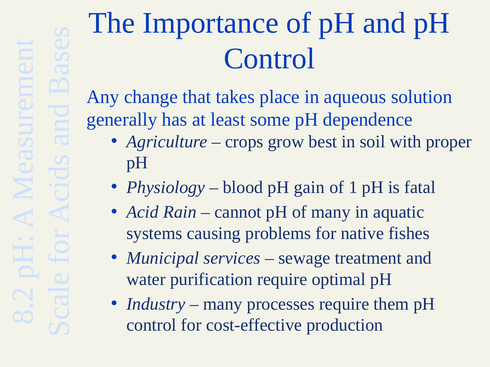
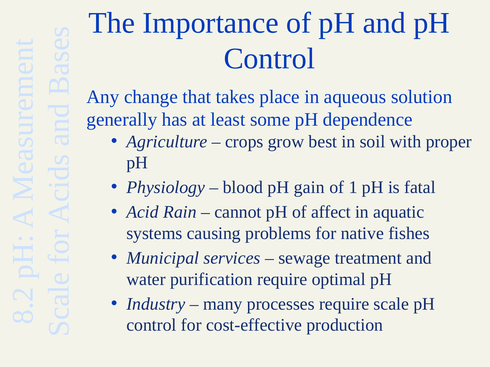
of many: many -> affect
them: them -> scale
